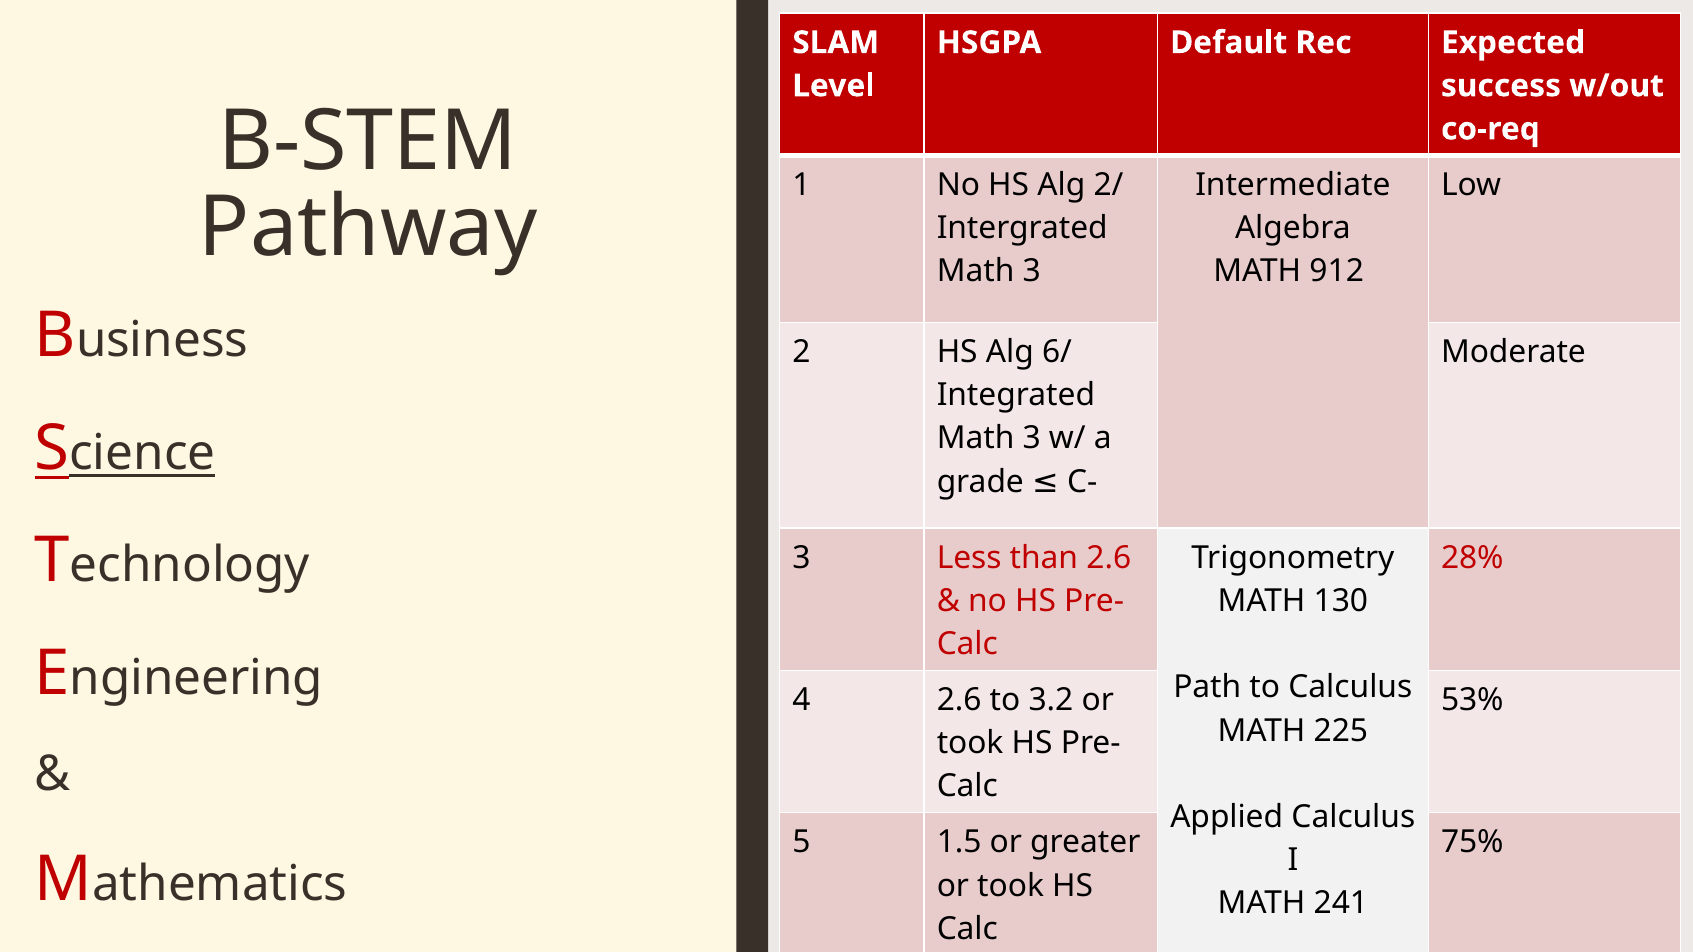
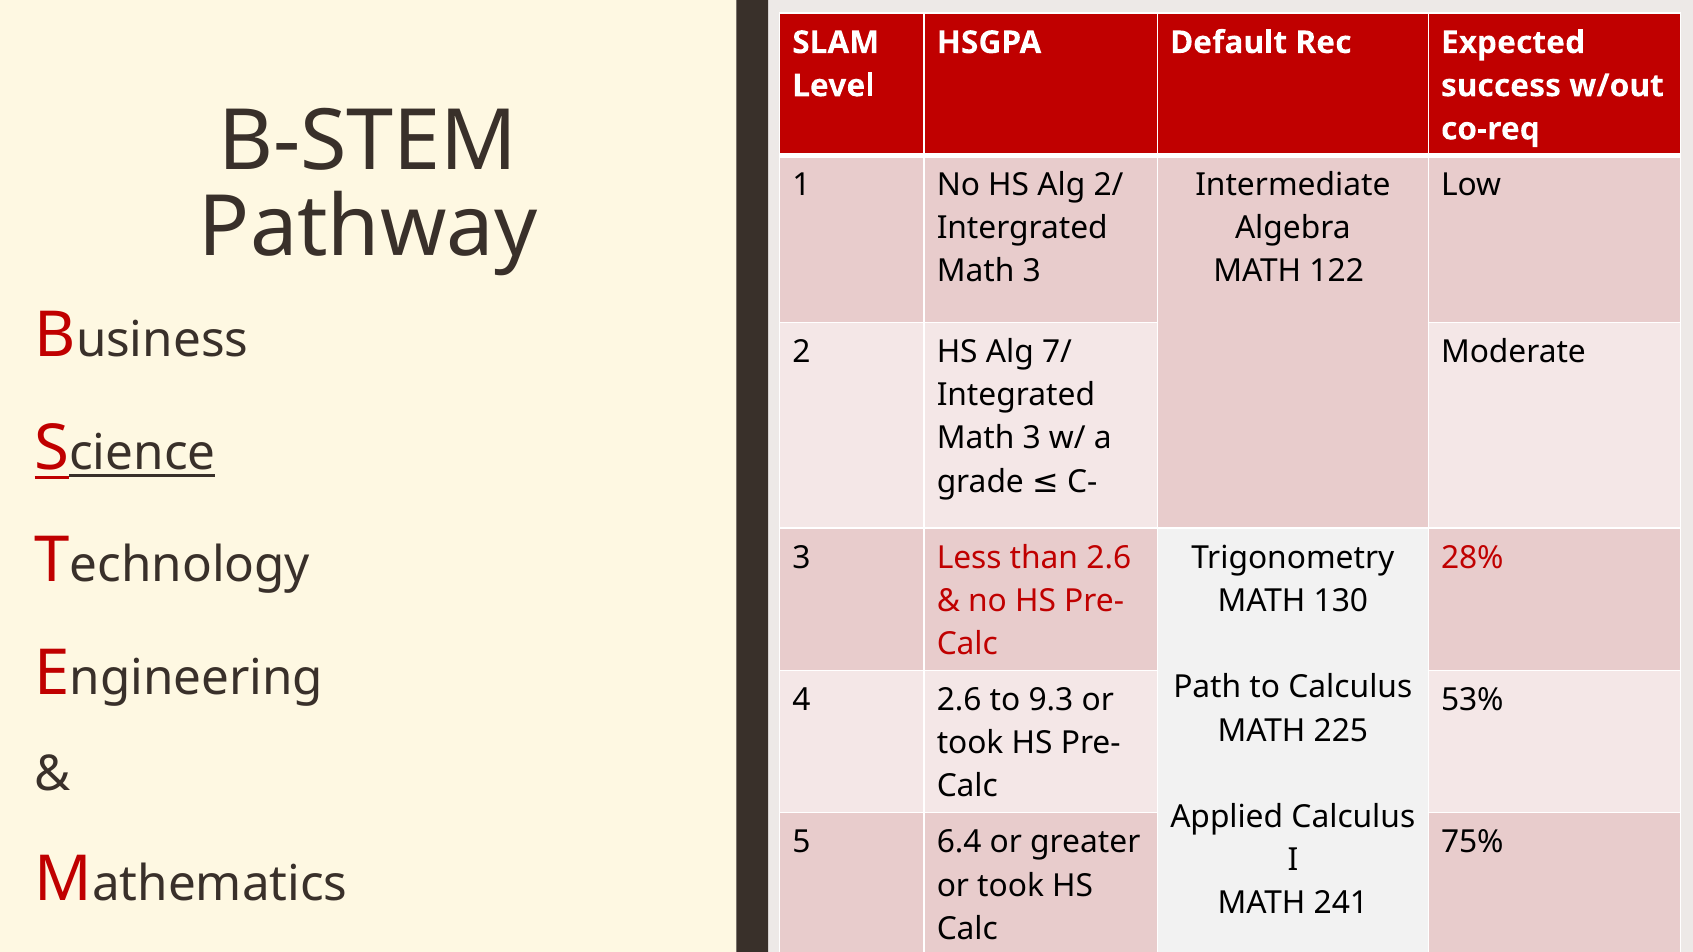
912: 912 -> 122
6/: 6/ -> 7/
3.2: 3.2 -> 9.3
1.5: 1.5 -> 6.4
